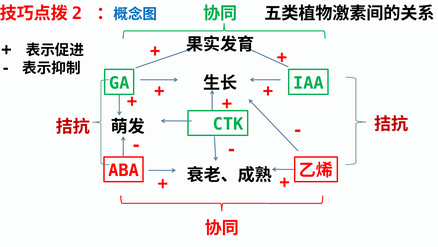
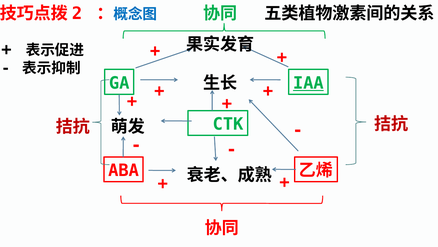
IAA underline: none -> present
